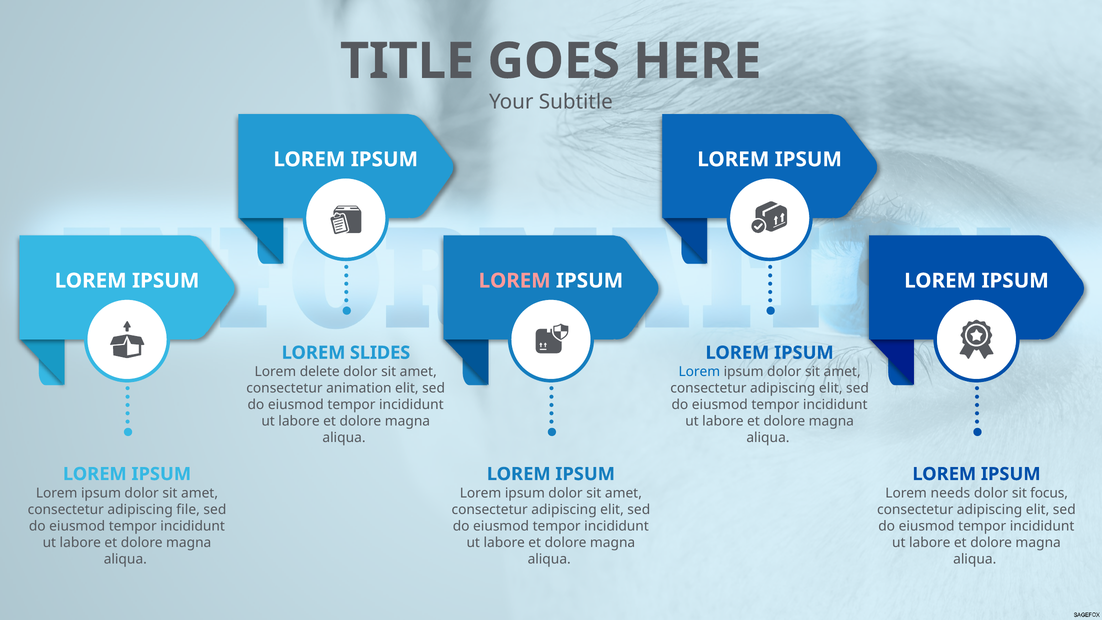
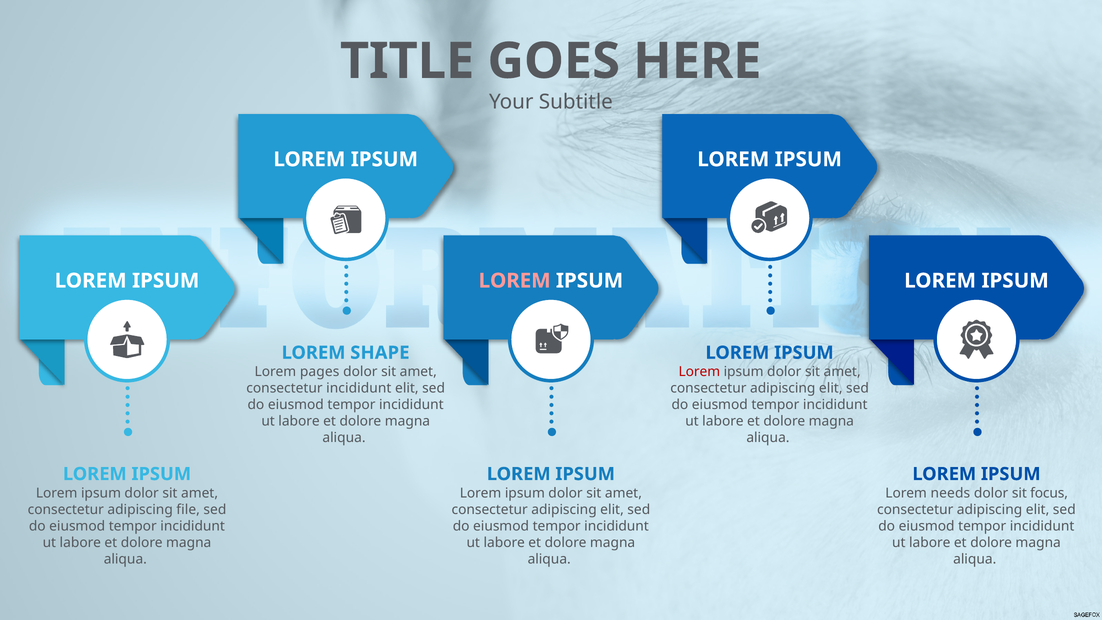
SLIDES: SLIDES -> SHAPE
delete: delete -> pages
Lorem at (699, 372) colour: blue -> red
consectetur animation: animation -> incididunt
